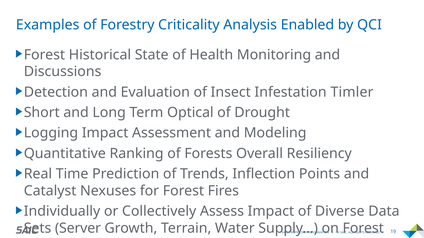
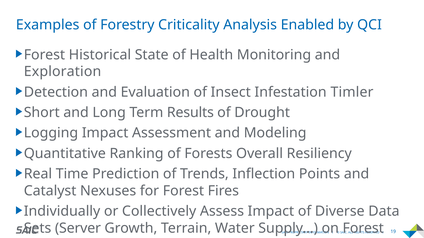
Discussions: Discussions -> Exploration
Optical: Optical -> Results
